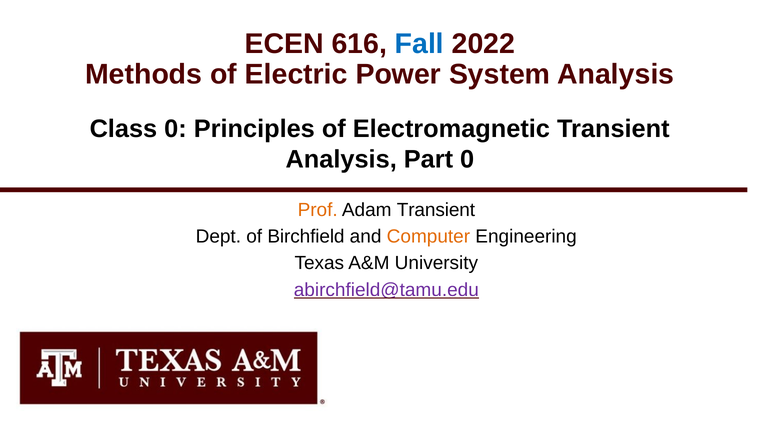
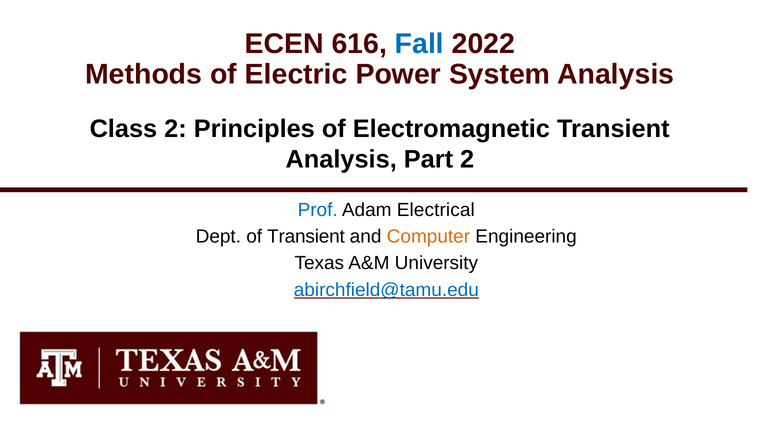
Class 0: 0 -> 2
Part 0: 0 -> 2
Prof colour: orange -> blue
Adam Transient: Transient -> Electrical
of Birchfield: Birchfield -> Transient
abirchfield@tamu.edu colour: purple -> blue
